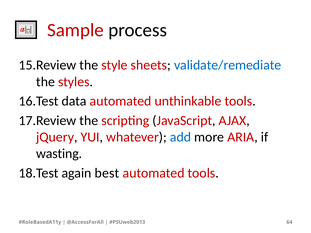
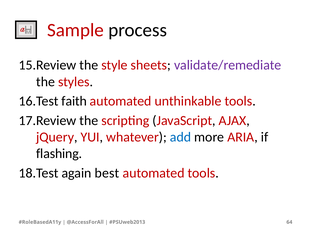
validate/remediate colour: blue -> purple
data: data -> faith
wasting: wasting -> flashing
